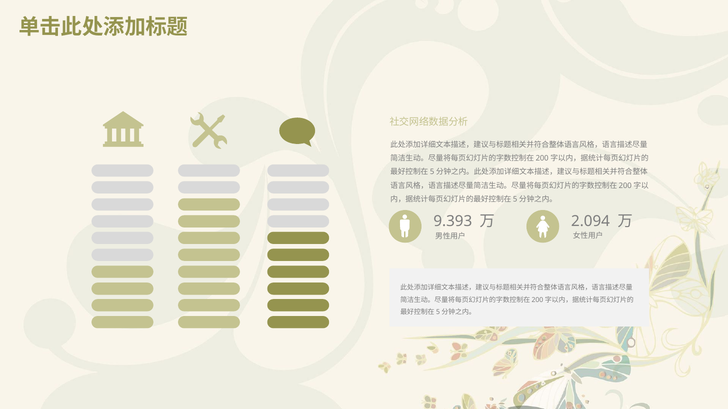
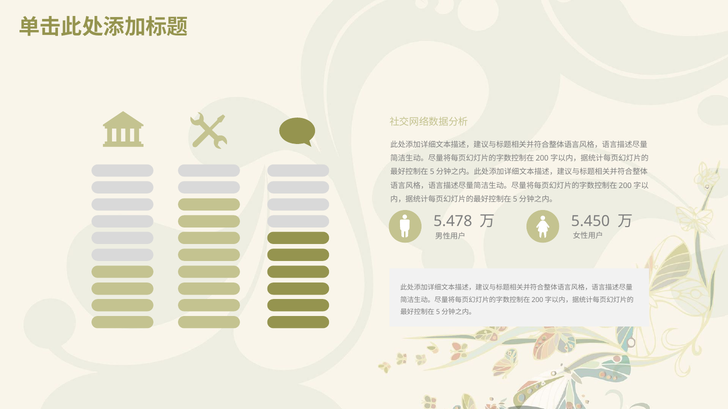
9.393: 9.393 -> 5.478
2.094: 2.094 -> 5.450
